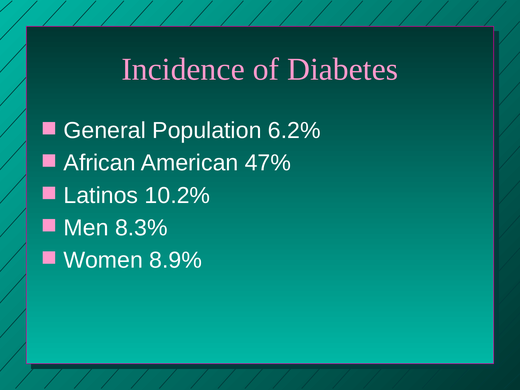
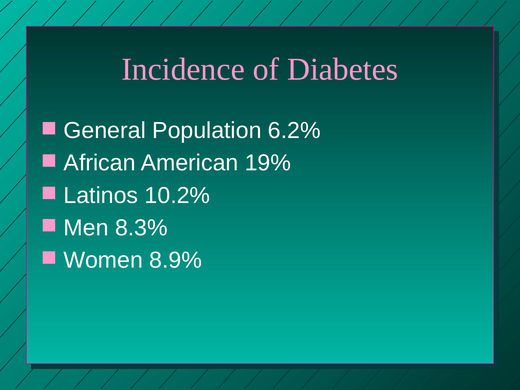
47%: 47% -> 19%
